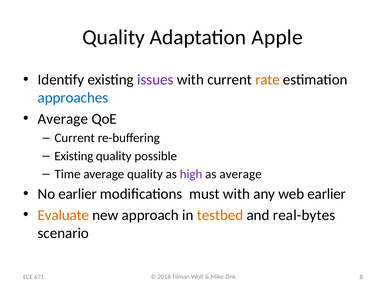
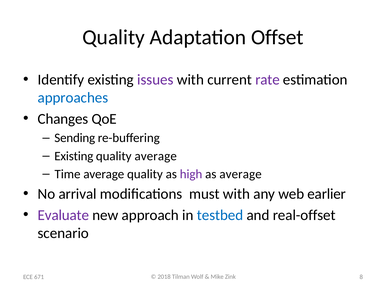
Apple: Apple -> Offset
rate colour: orange -> purple
Average at (63, 119): Average -> Changes
Current at (75, 138): Current -> Sending
quality possible: possible -> average
No earlier: earlier -> arrival
Evaluate colour: orange -> purple
testbed colour: orange -> blue
real-bytes: real-bytes -> real-offset
